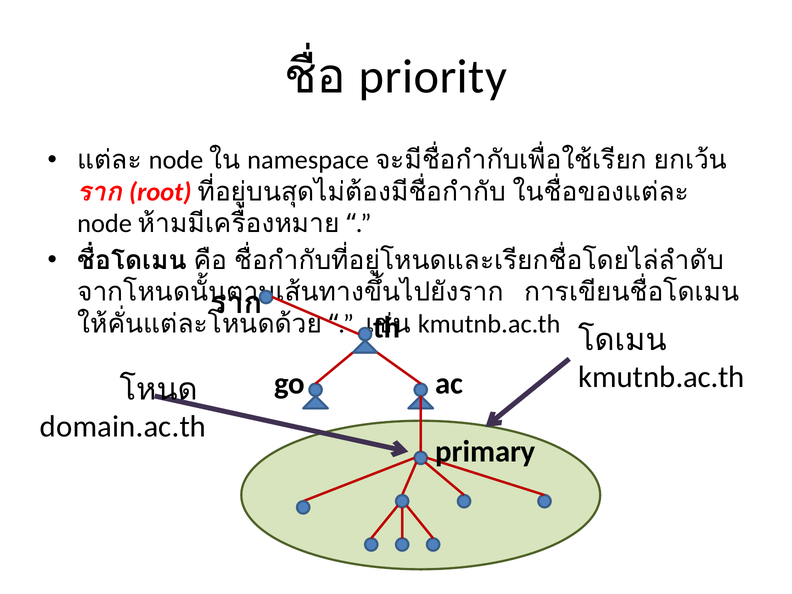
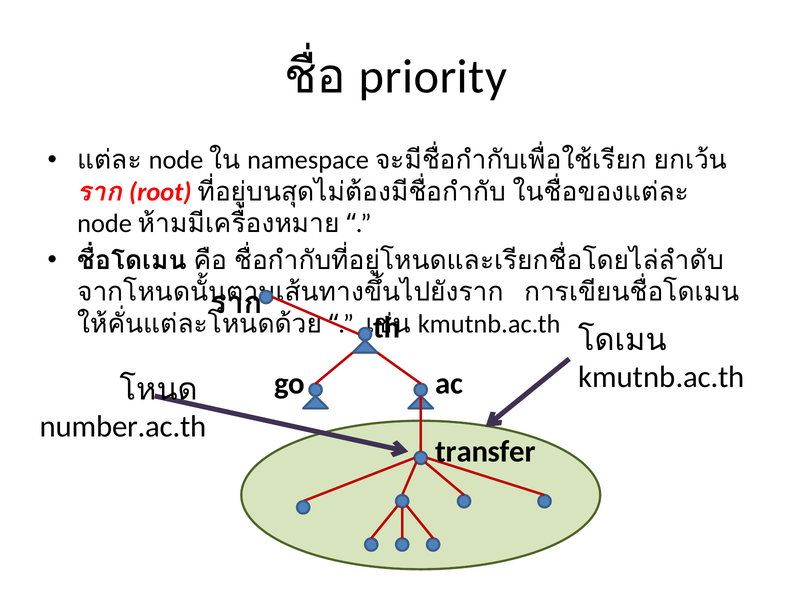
domain.ac.th: domain.ac.th -> number.ac.th
primary: primary -> transfer
